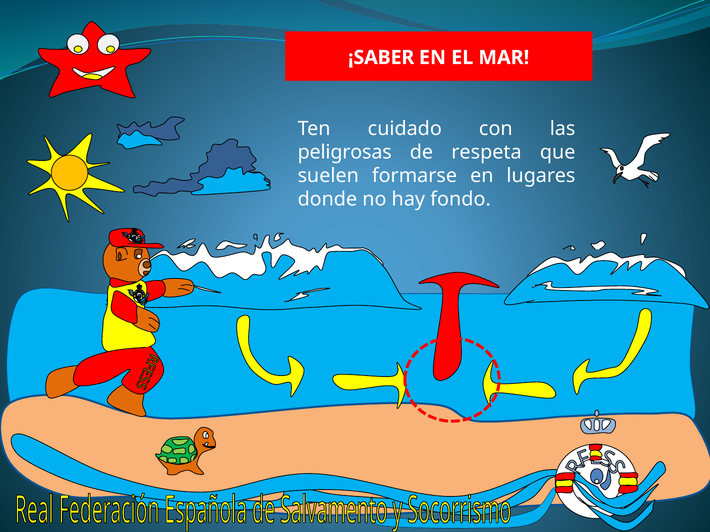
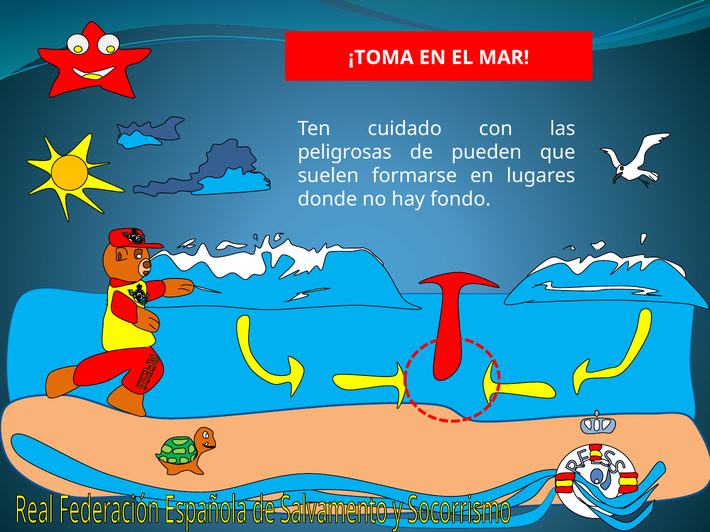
¡SABER: ¡SABER -> ¡TOMA
respeta: respeta -> pueden
